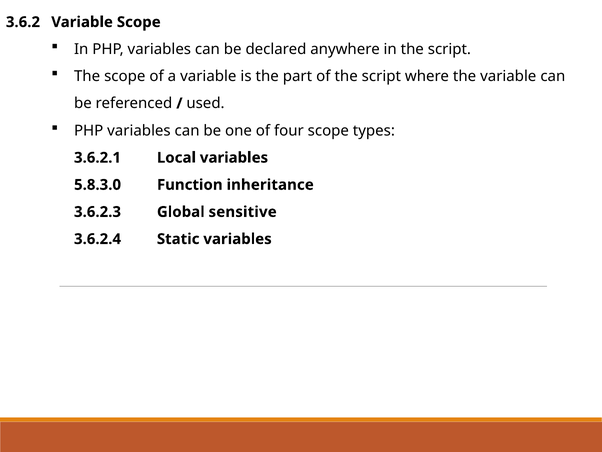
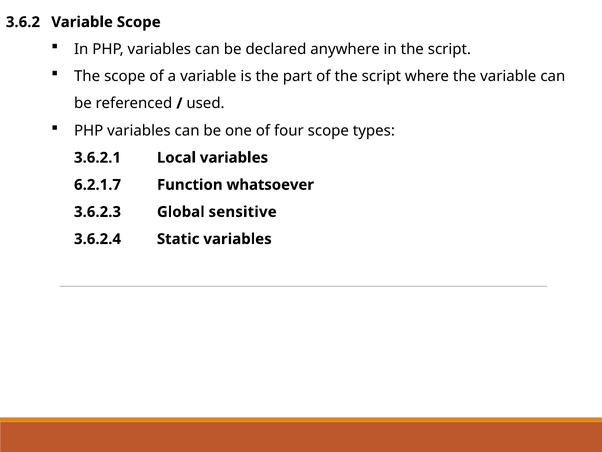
5.8.3.0: 5.8.3.0 -> 6.2.1.7
inheritance: inheritance -> whatsoever
